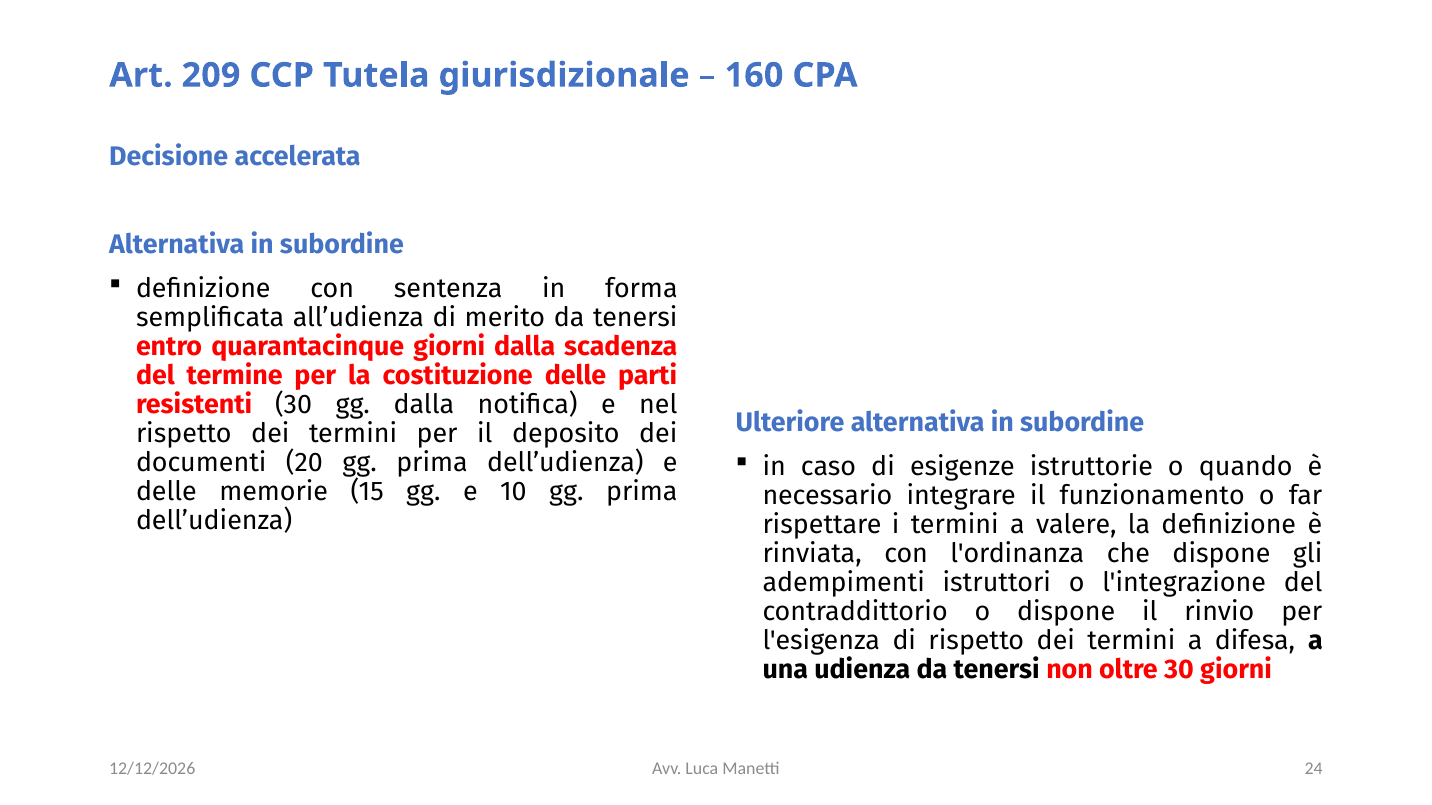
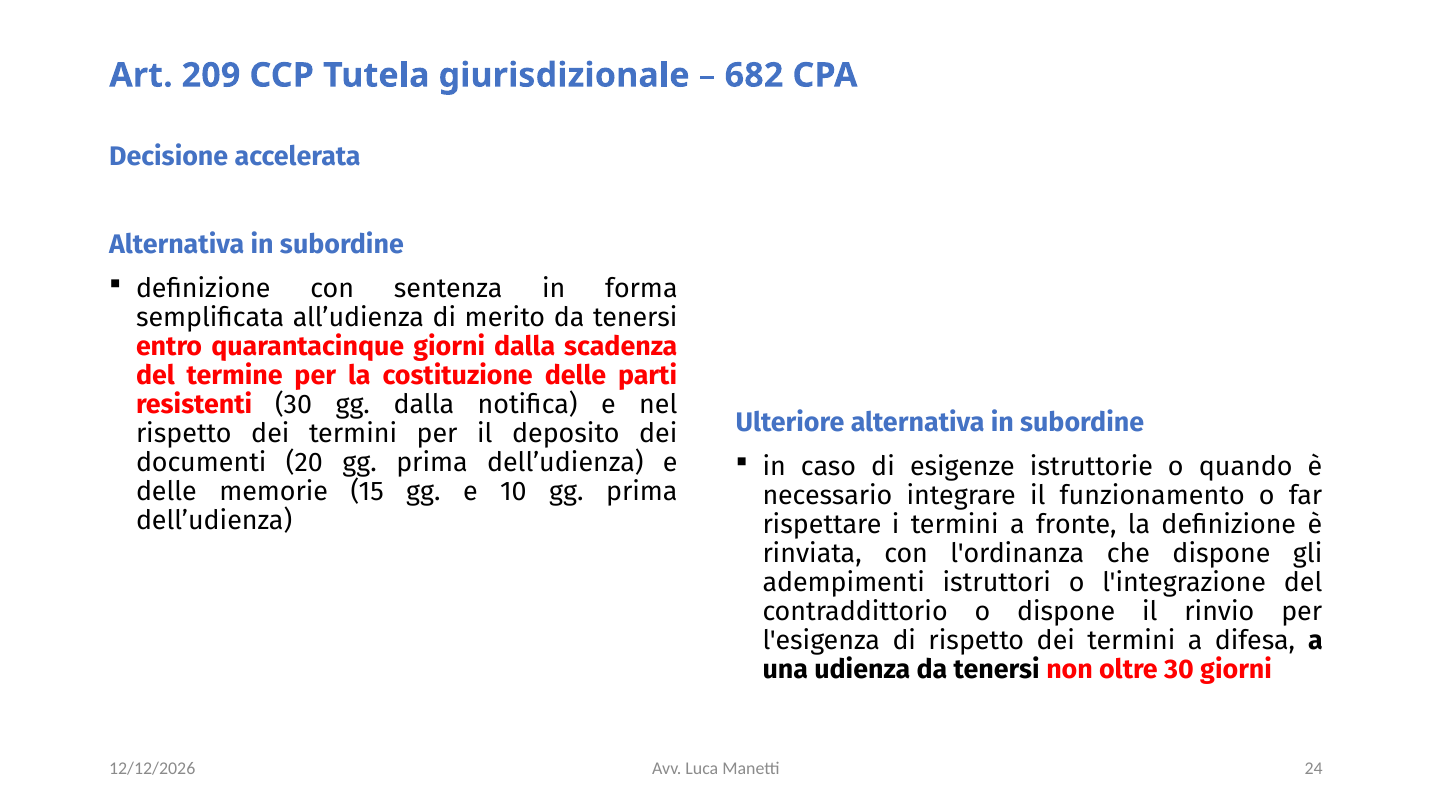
160: 160 -> 682
valere: valere -> fronte
